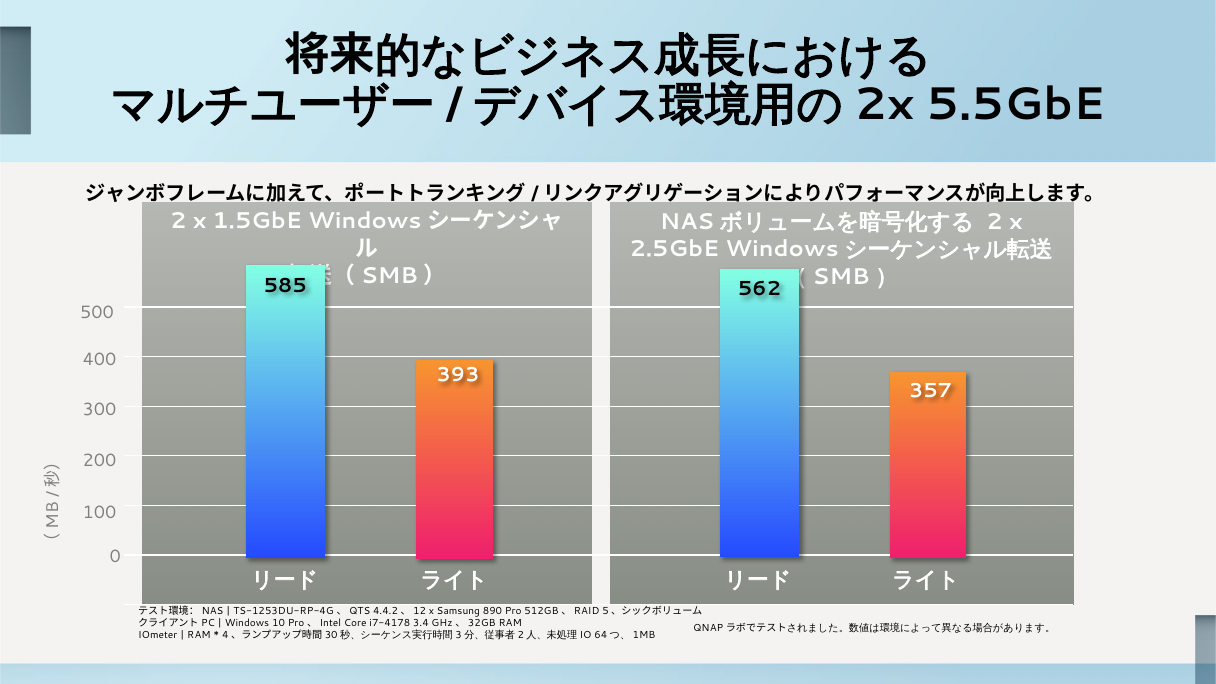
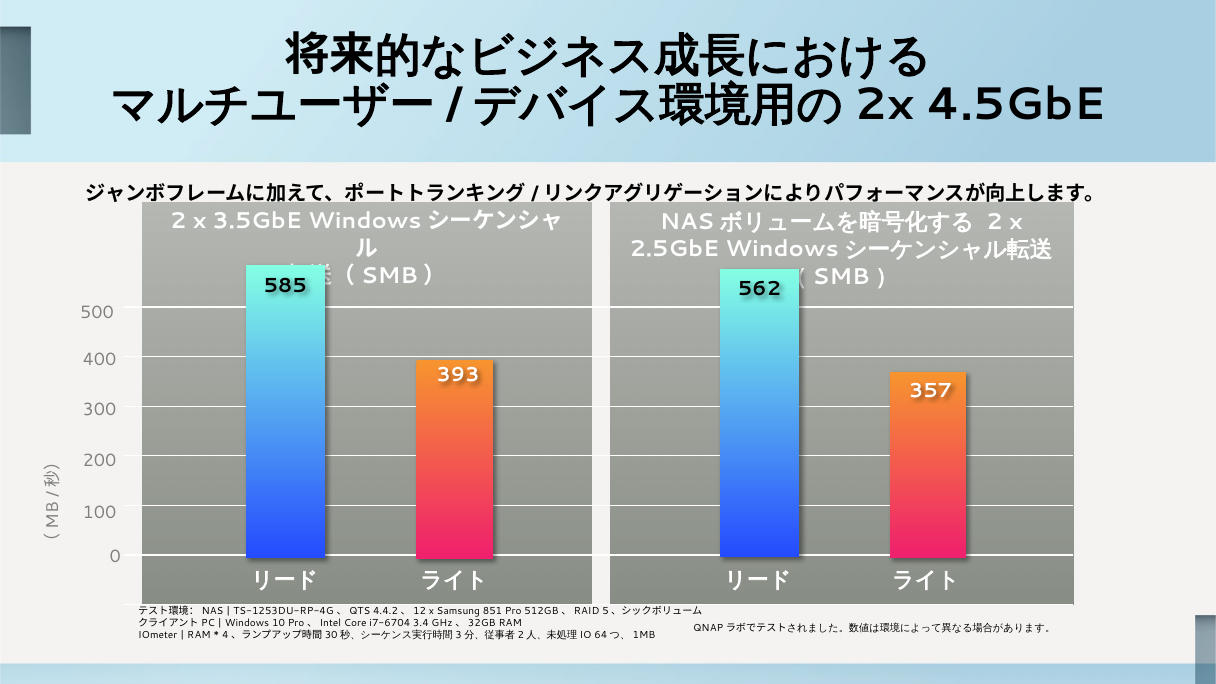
5.5GbE: 5.5GbE -> 4.5GbE
1.5GbE: 1.5GbE -> 3.5GbE
890: 890 -> 851
i7-4178: i7-4178 -> i7-6704
